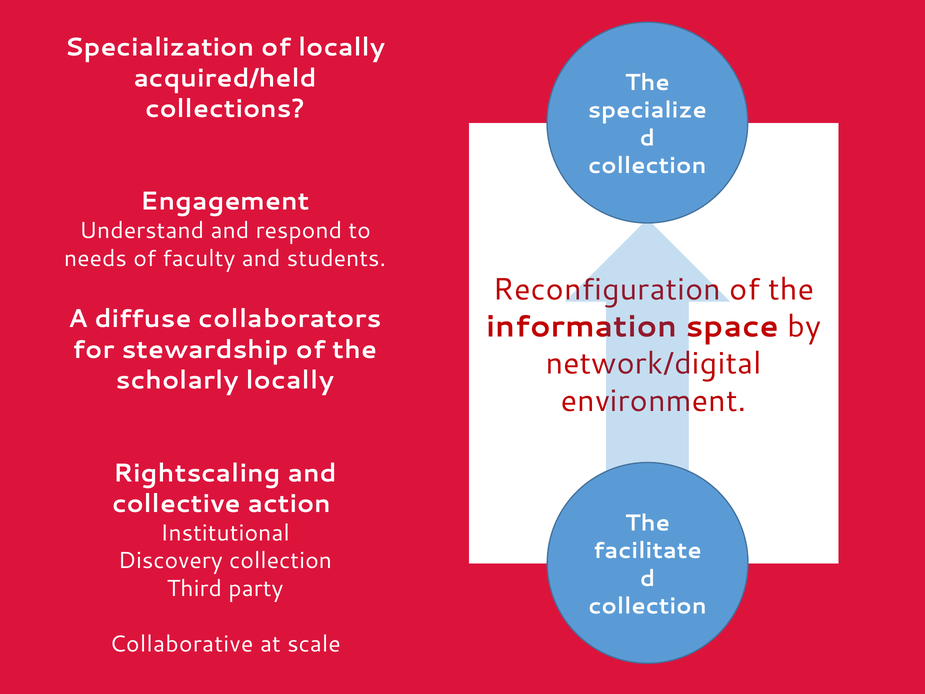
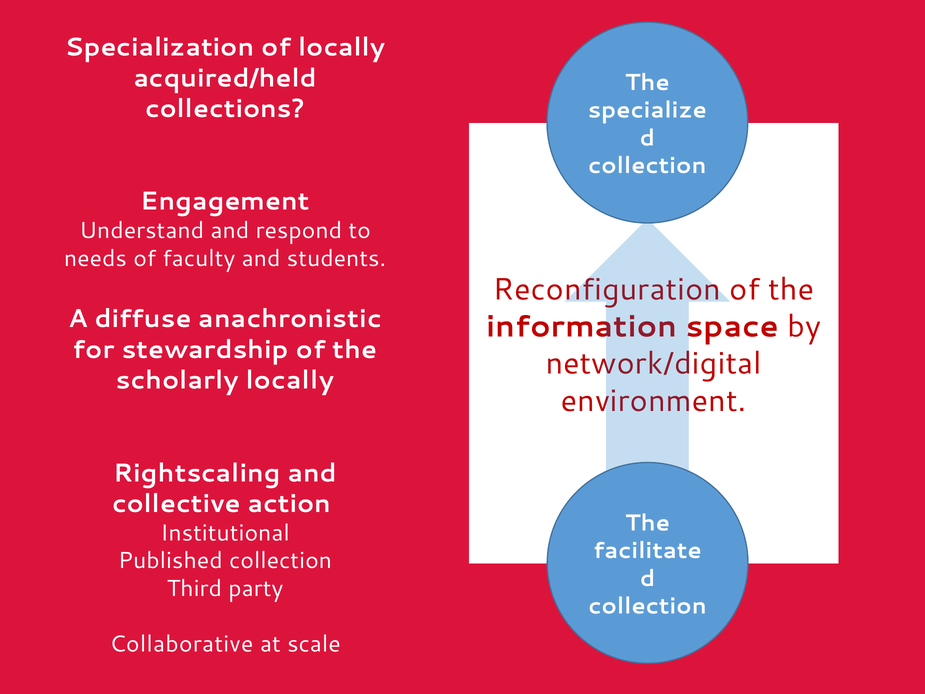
collaborators: collaborators -> anachronistic
Discovery: Discovery -> Published
